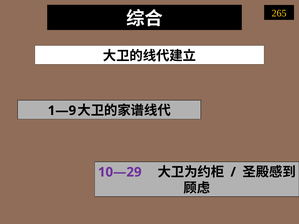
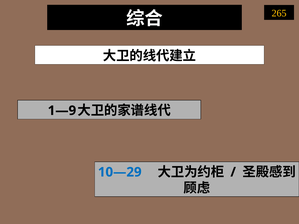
10—29 colour: purple -> blue
